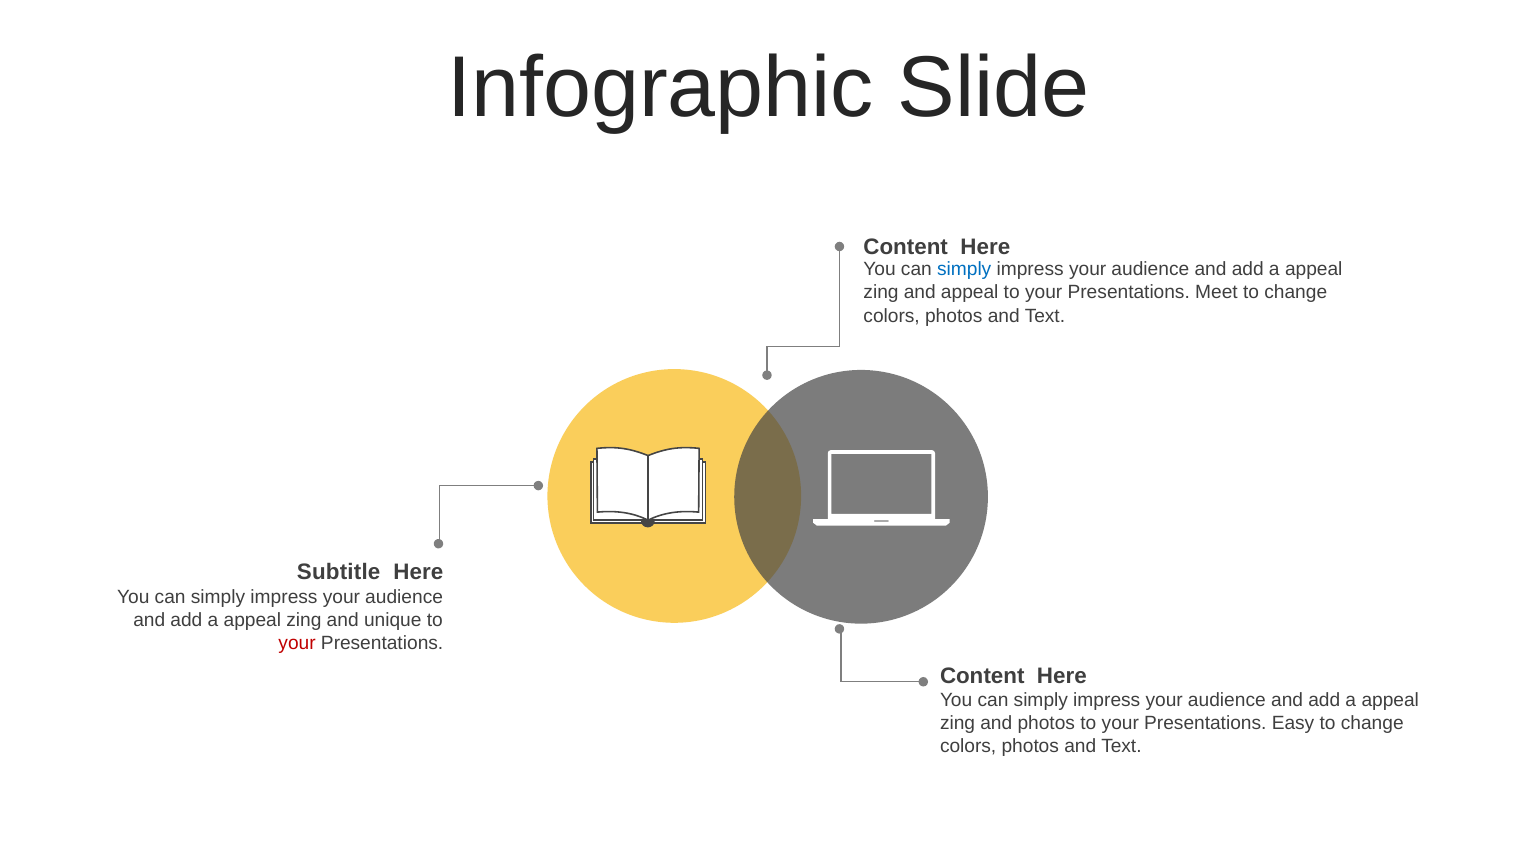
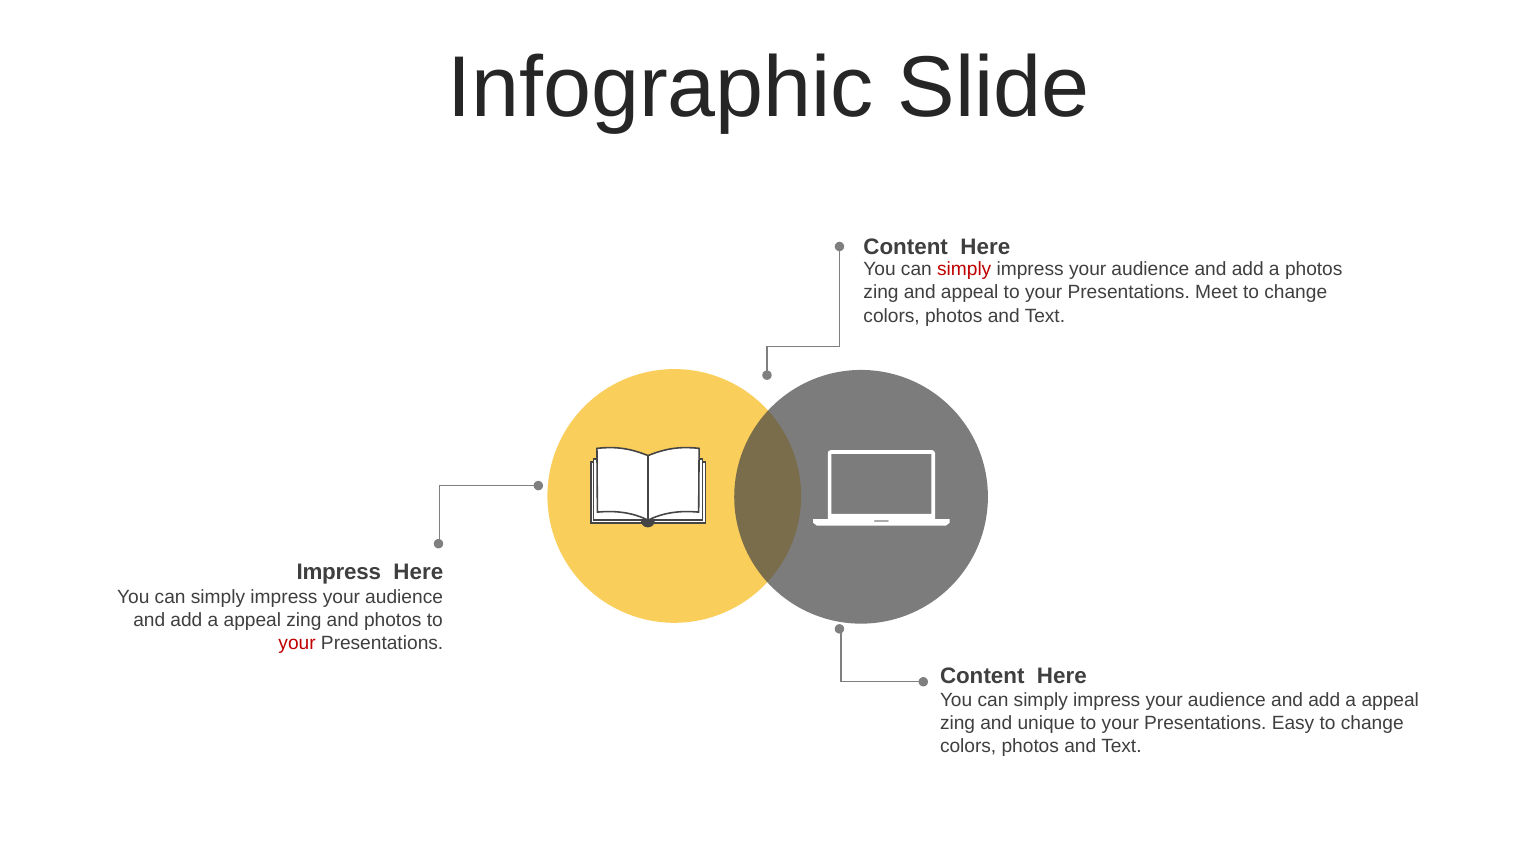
simply at (964, 270) colour: blue -> red
appeal at (1314, 270): appeal -> photos
Subtitle at (339, 573): Subtitle -> Impress
and unique: unique -> photos
and photos: photos -> unique
